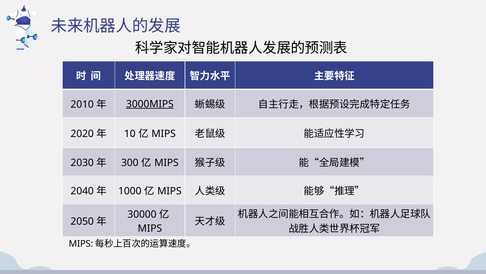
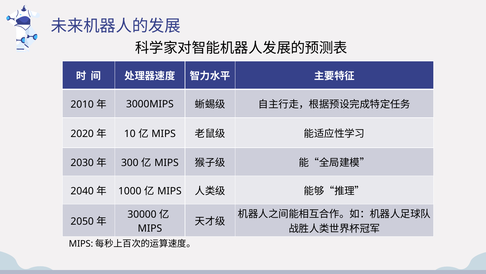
3000MIPS underline: present -> none
